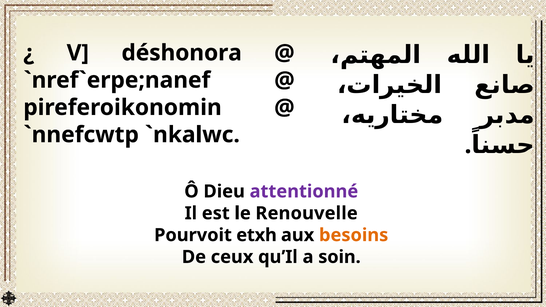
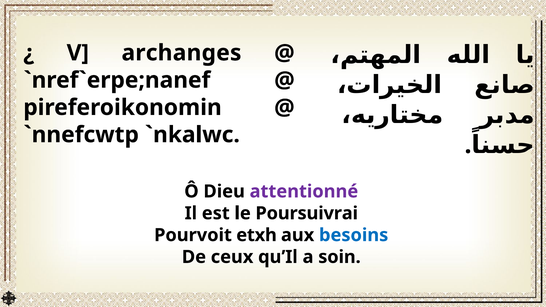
déshonora: déshonora -> archanges
Renouvelle: Renouvelle -> Poursuivrai
besoins colour: orange -> blue
